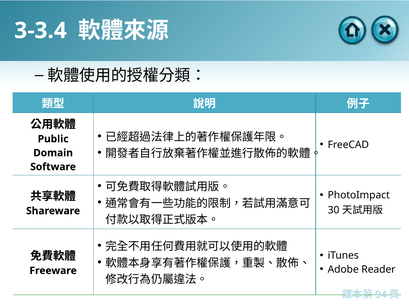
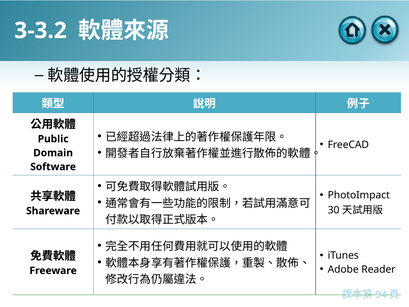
3-3.4: 3-3.4 -> 3-3.2
